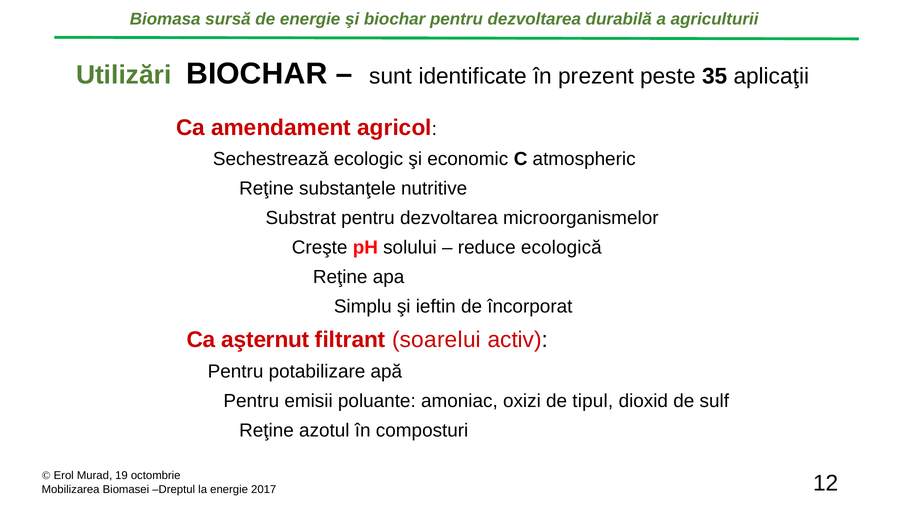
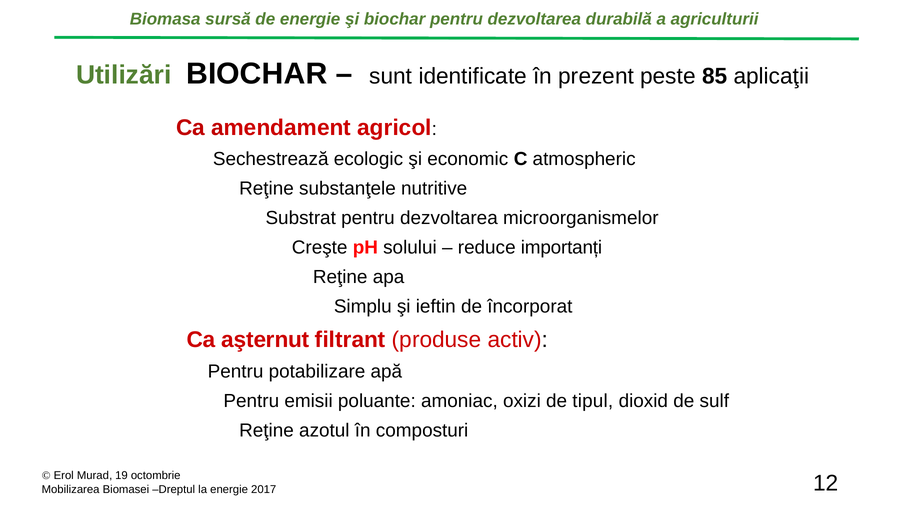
35: 35 -> 85
ecologică: ecologică -> importanți
soarelui: soarelui -> produse
